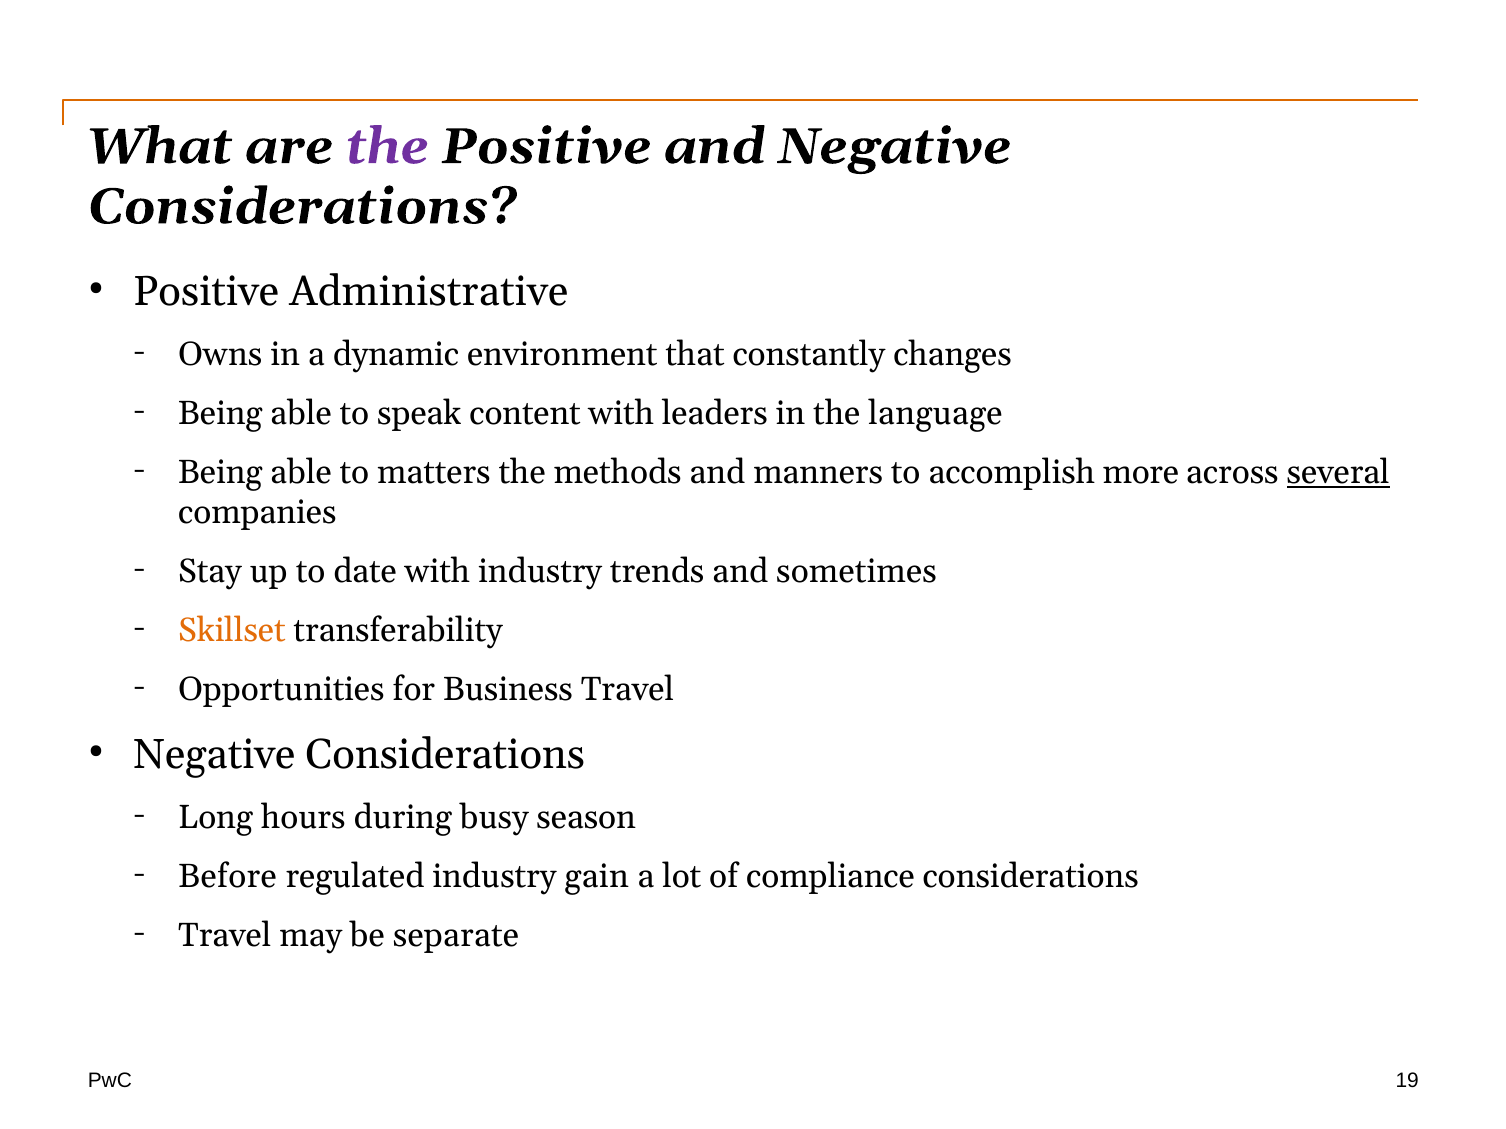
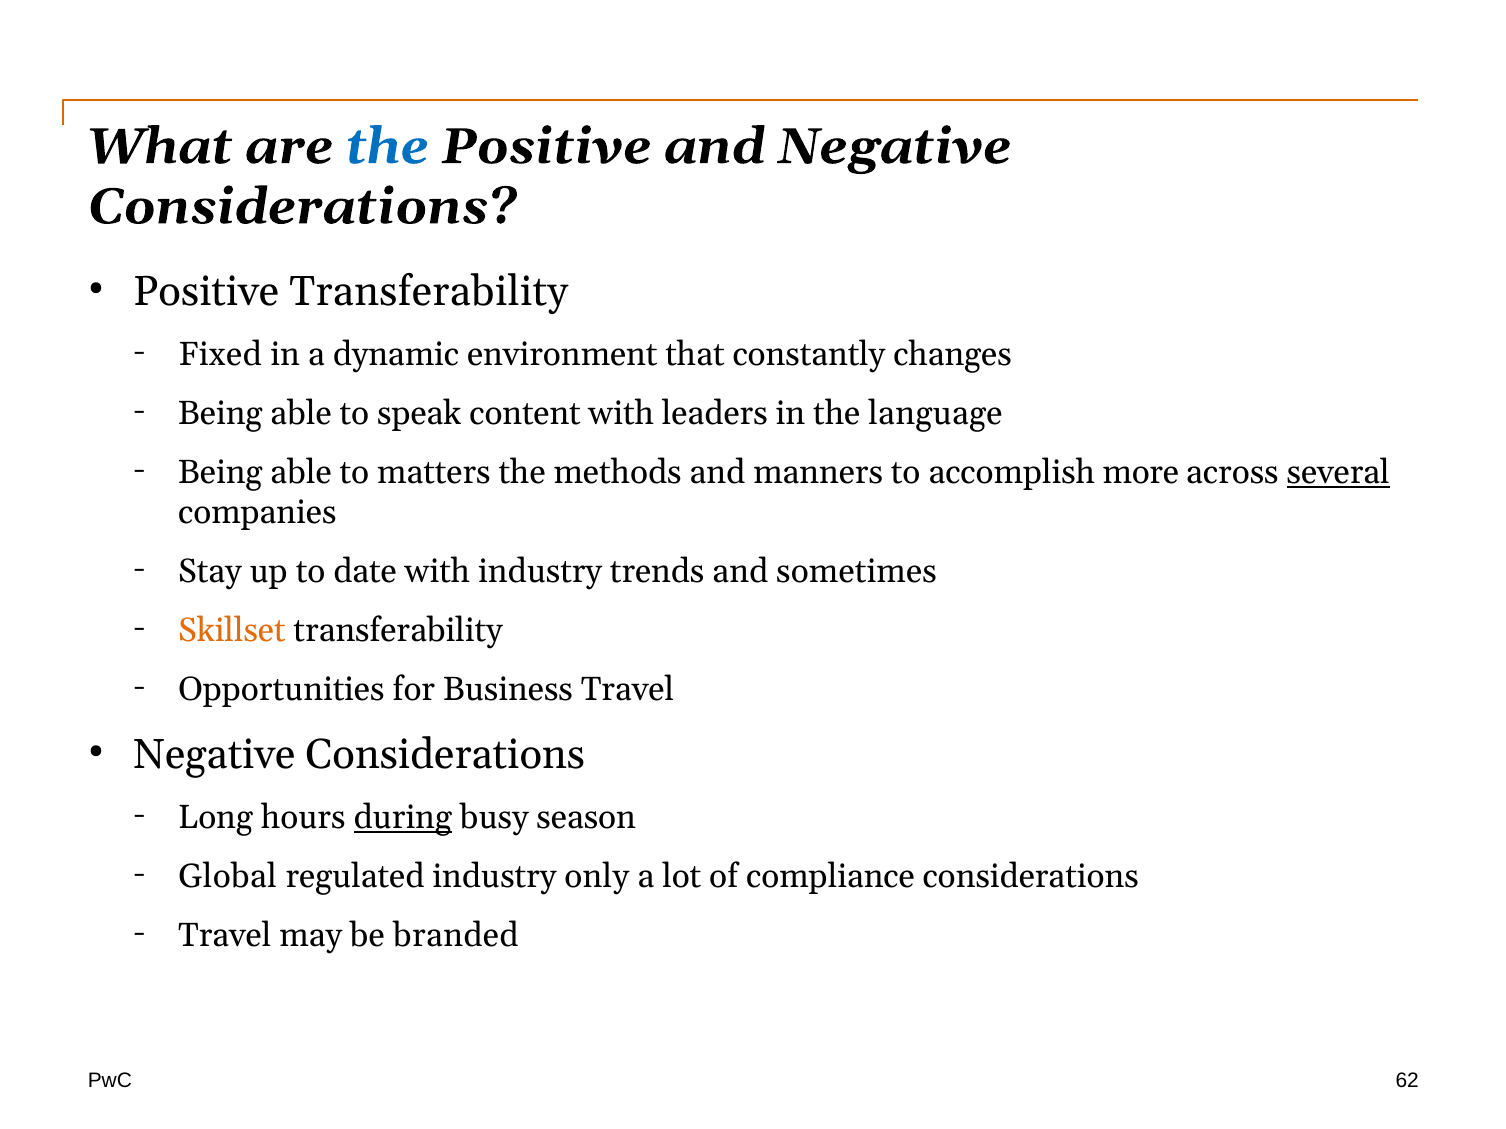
the at (387, 147) colour: purple -> blue
Positive Administrative: Administrative -> Transferability
Owns: Owns -> Fixed
during underline: none -> present
Before: Before -> Global
gain: gain -> only
separate: separate -> branded
19: 19 -> 62
